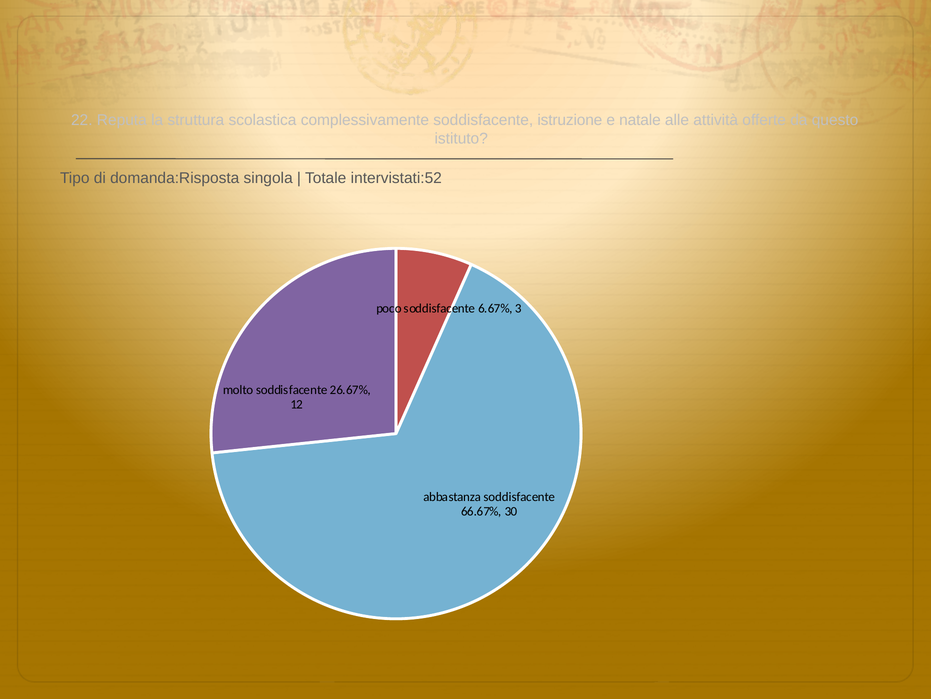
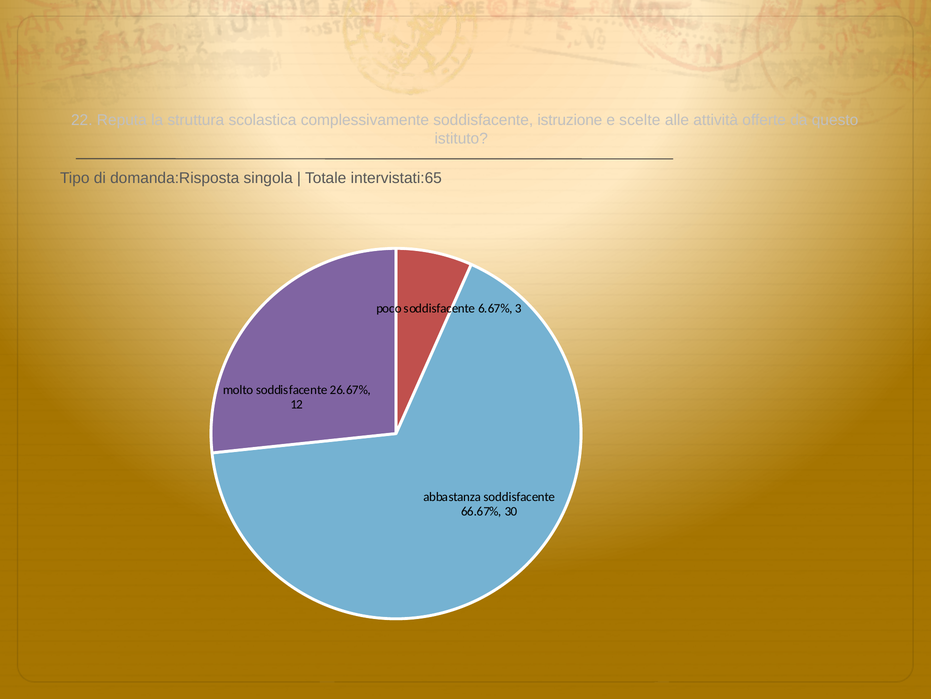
natale: natale -> scelte
intervistati:52: intervistati:52 -> intervistati:65
